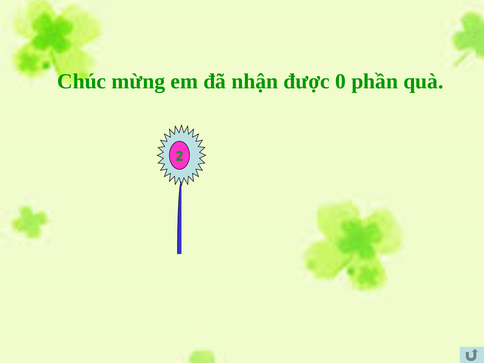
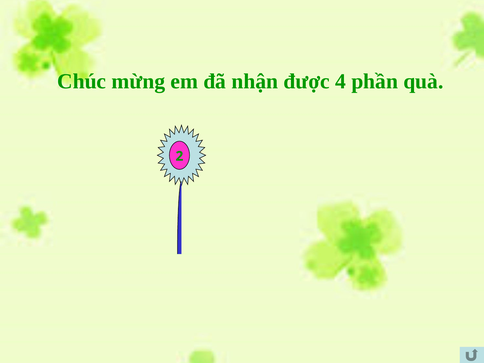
0: 0 -> 4
